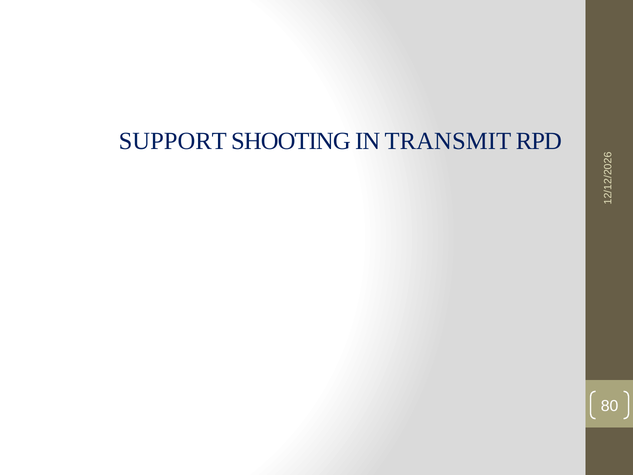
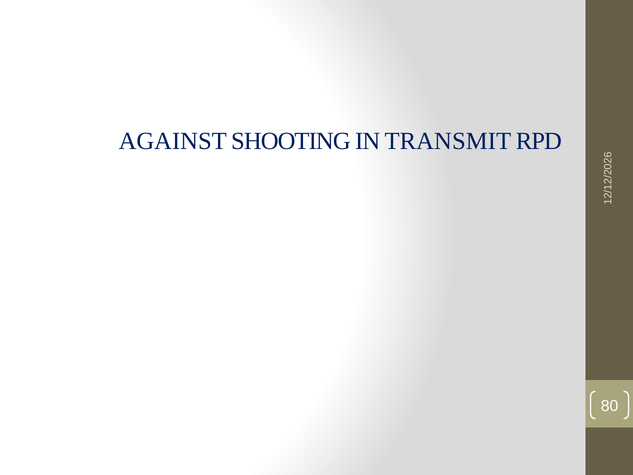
SUPPORT: SUPPORT -> AGAINST
